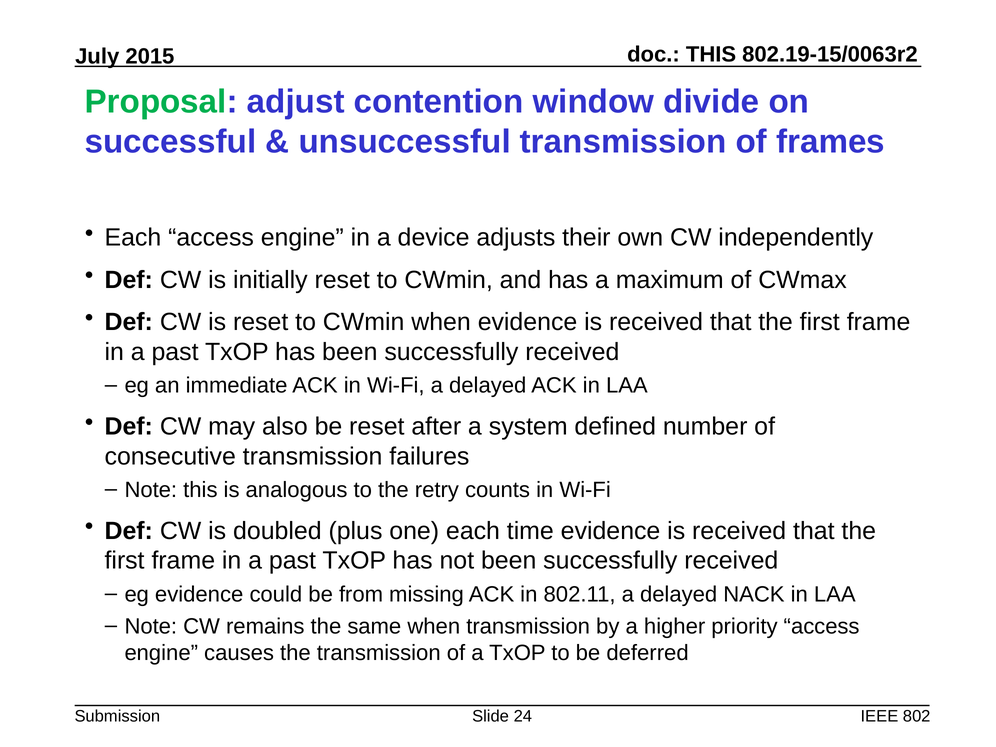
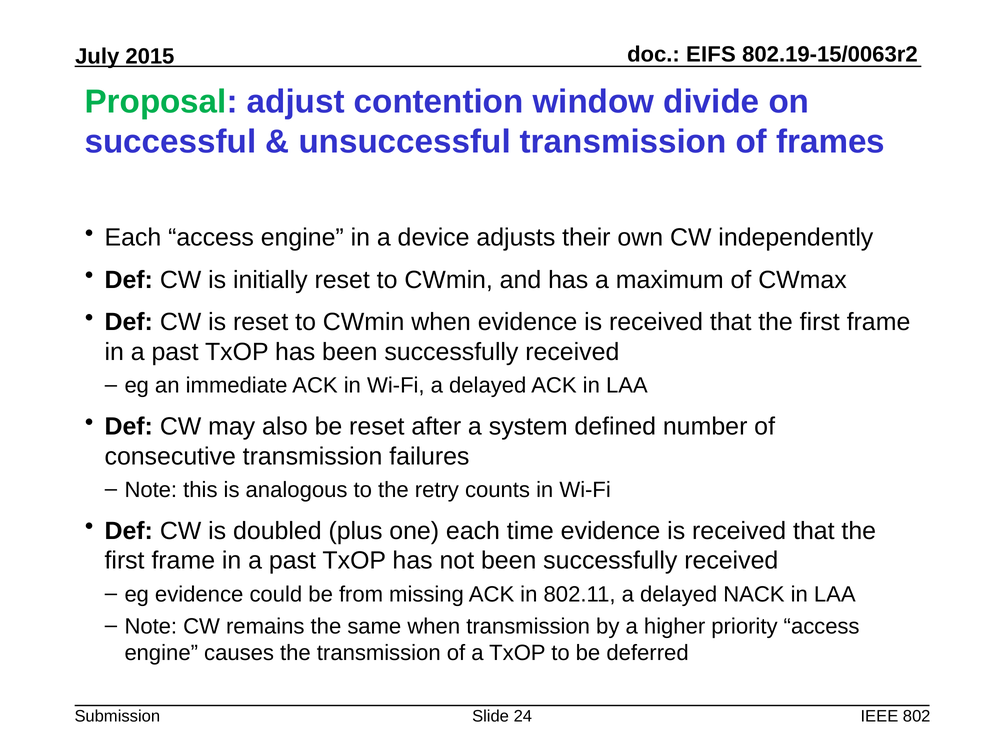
THIS at (711, 55): THIS -> EIFS
